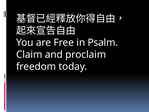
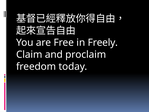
Psalm: Psalm -> Freely
